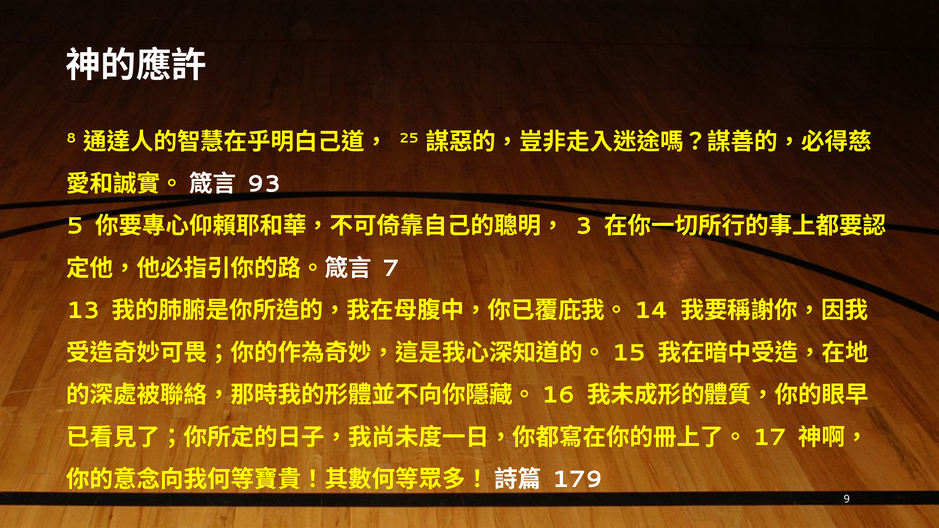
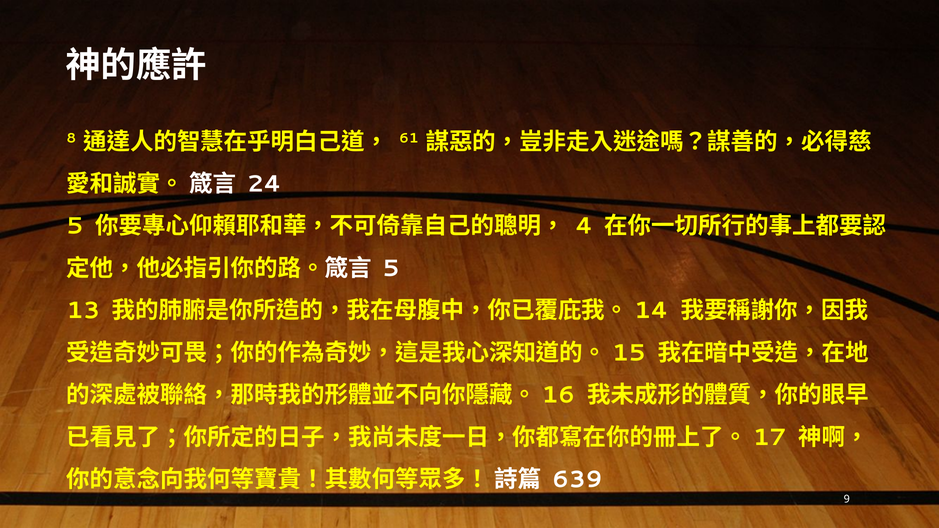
25: 25 -> 61
93: 93 -> 24
3: 3 -> 4
7 at (391, 269): 7 -> 5
179: 179 -> 639
